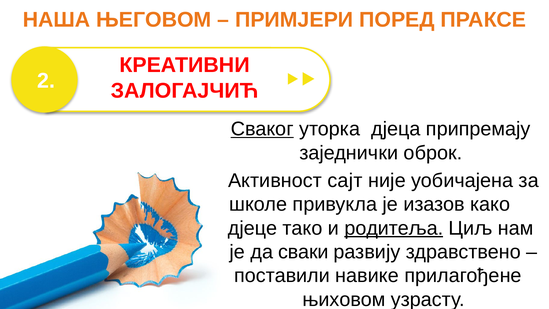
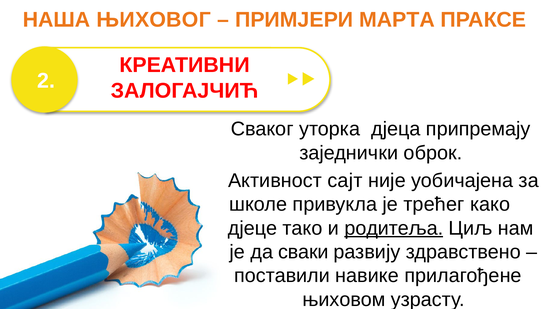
ЊЕГОВОМ: ЊЕГОВОМ -> ЊИХОВОГ
ПОРЕД: ПОРЕД -> МАРТА
Сваког underline: present -> none
изазов: изазов -> трећег
